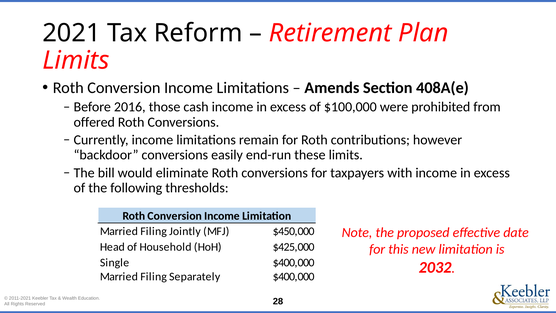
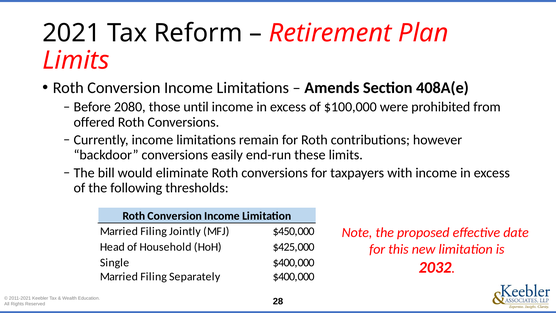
2016: 2016 -> 2080
cash: cash -> until
